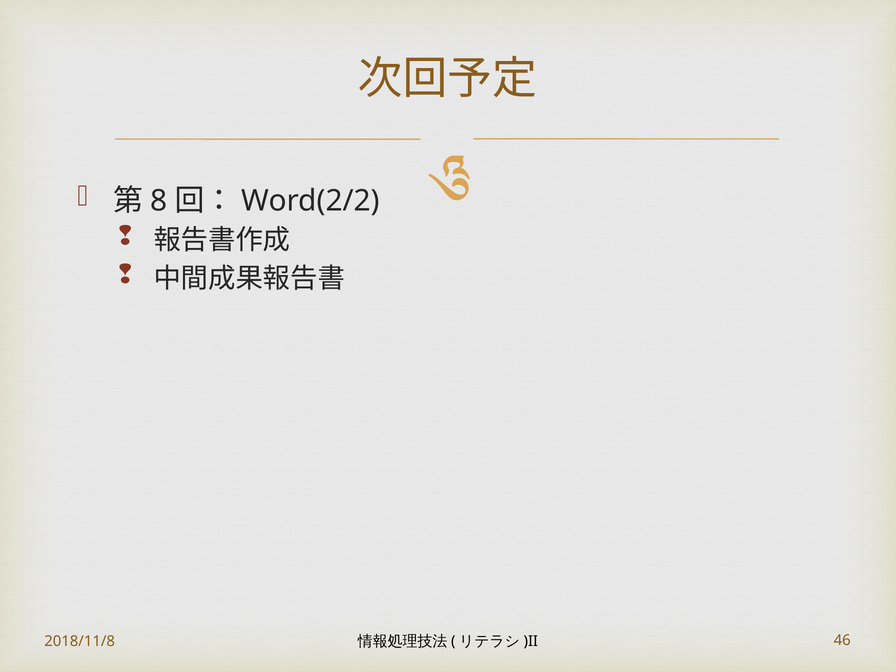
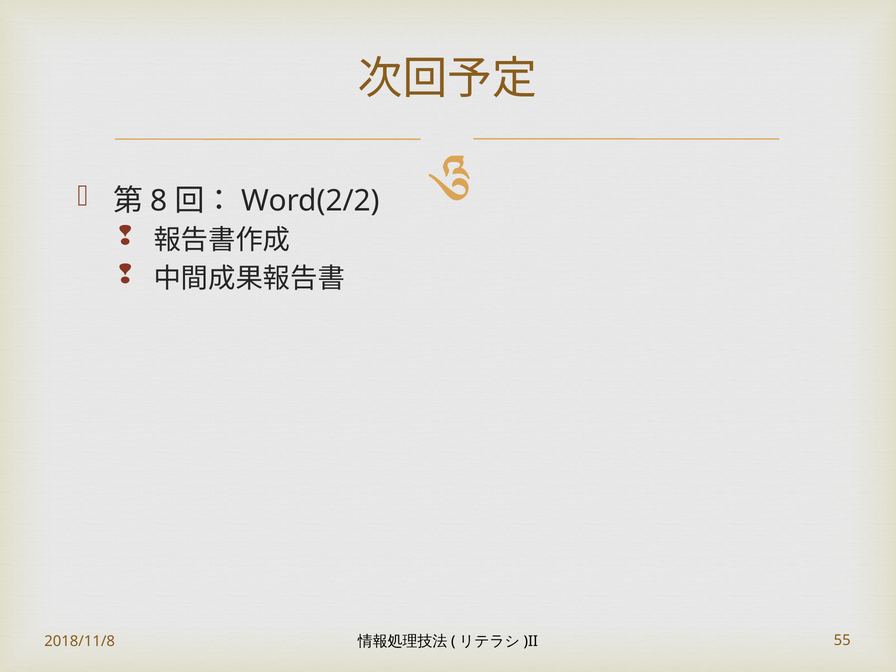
46: 46 -> 55
